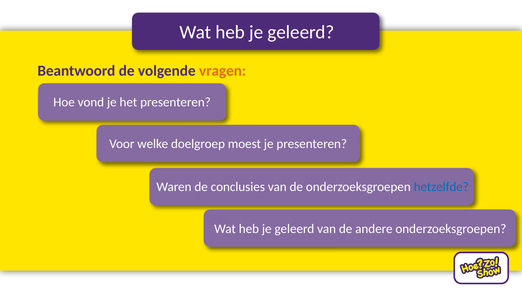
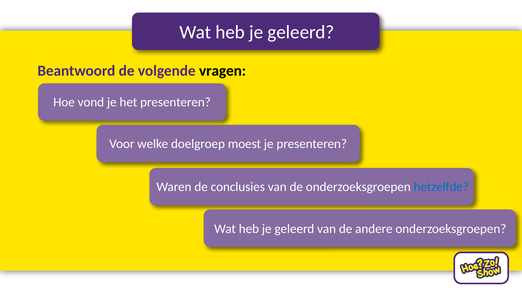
vragen colour: orange -> black
